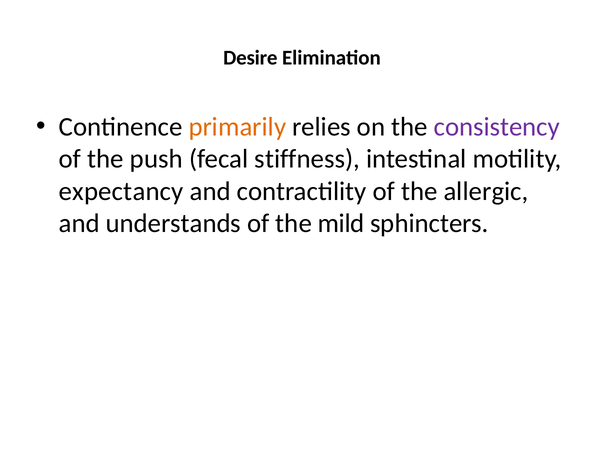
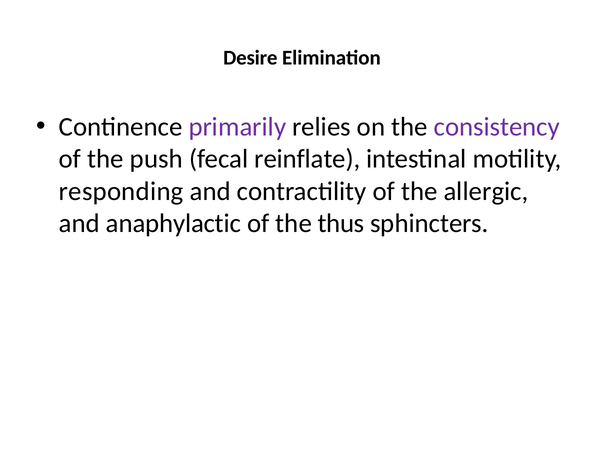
primarily colour: orange -> purple
stiffness: stiffness -> reinflate
expectancy: expectancy -> responding
understands: understands -> anaphylactic
mild: mild -> thus
